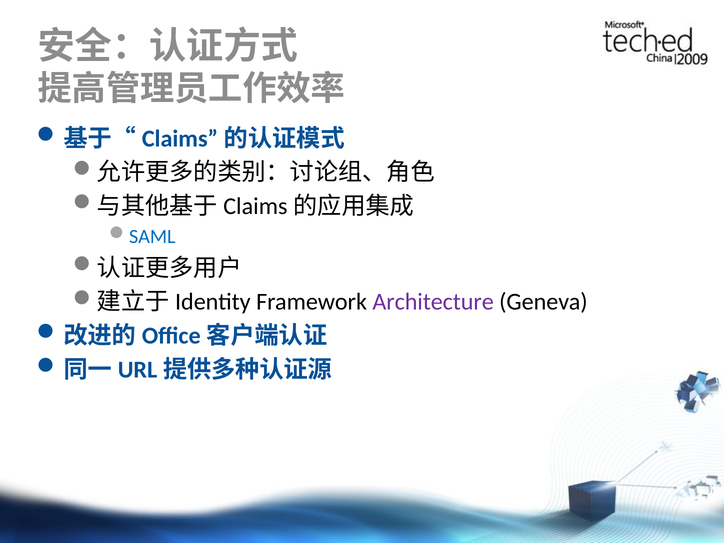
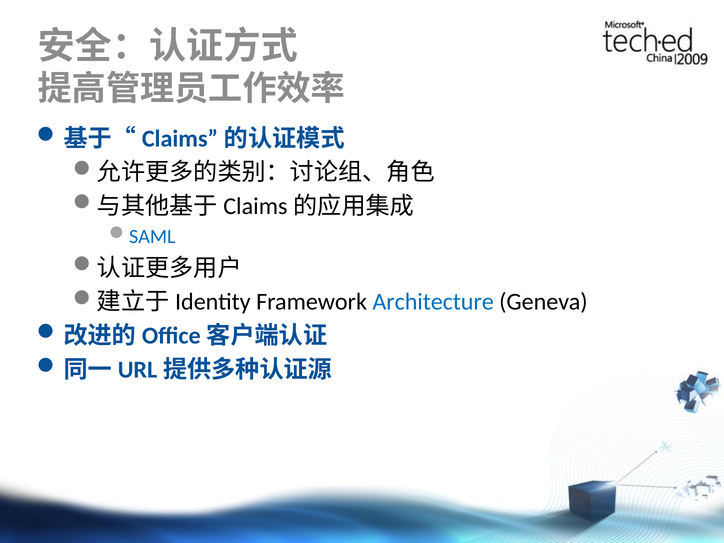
Architecture colour: purple -> blue
